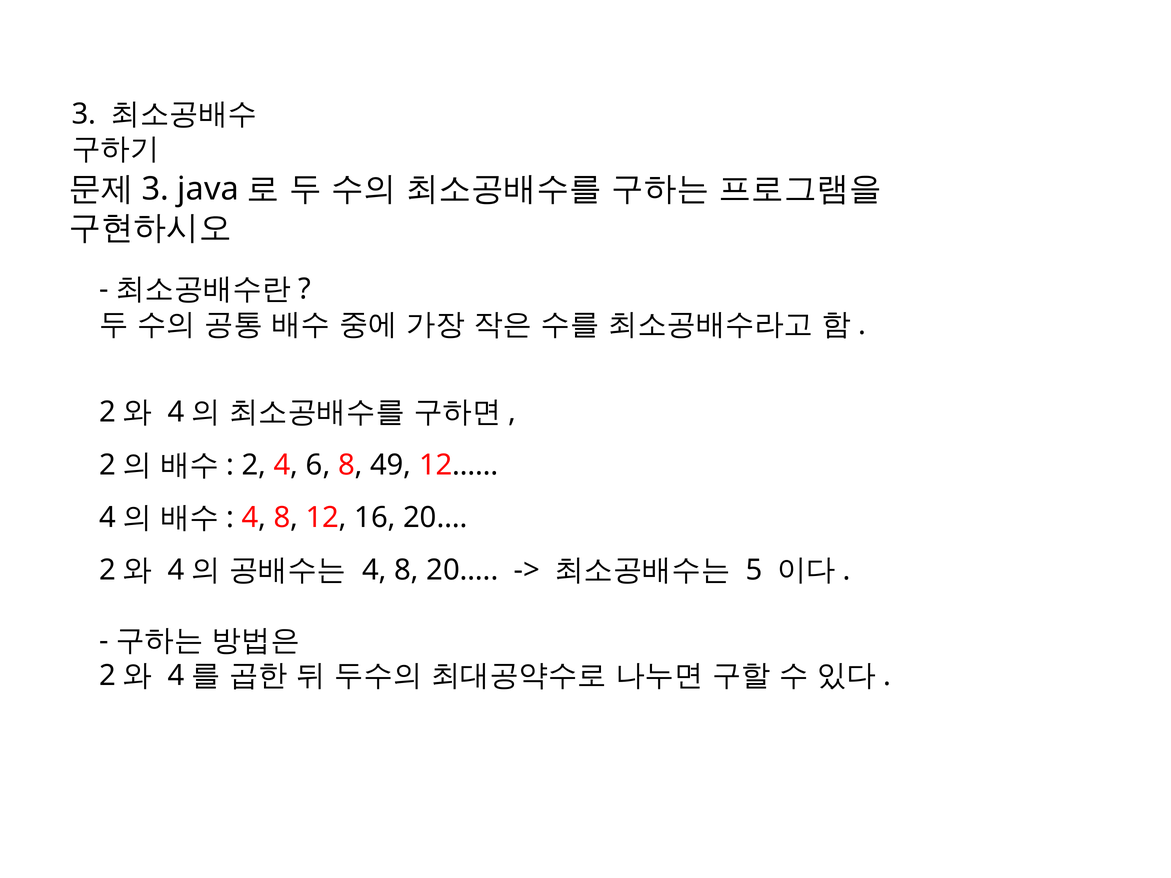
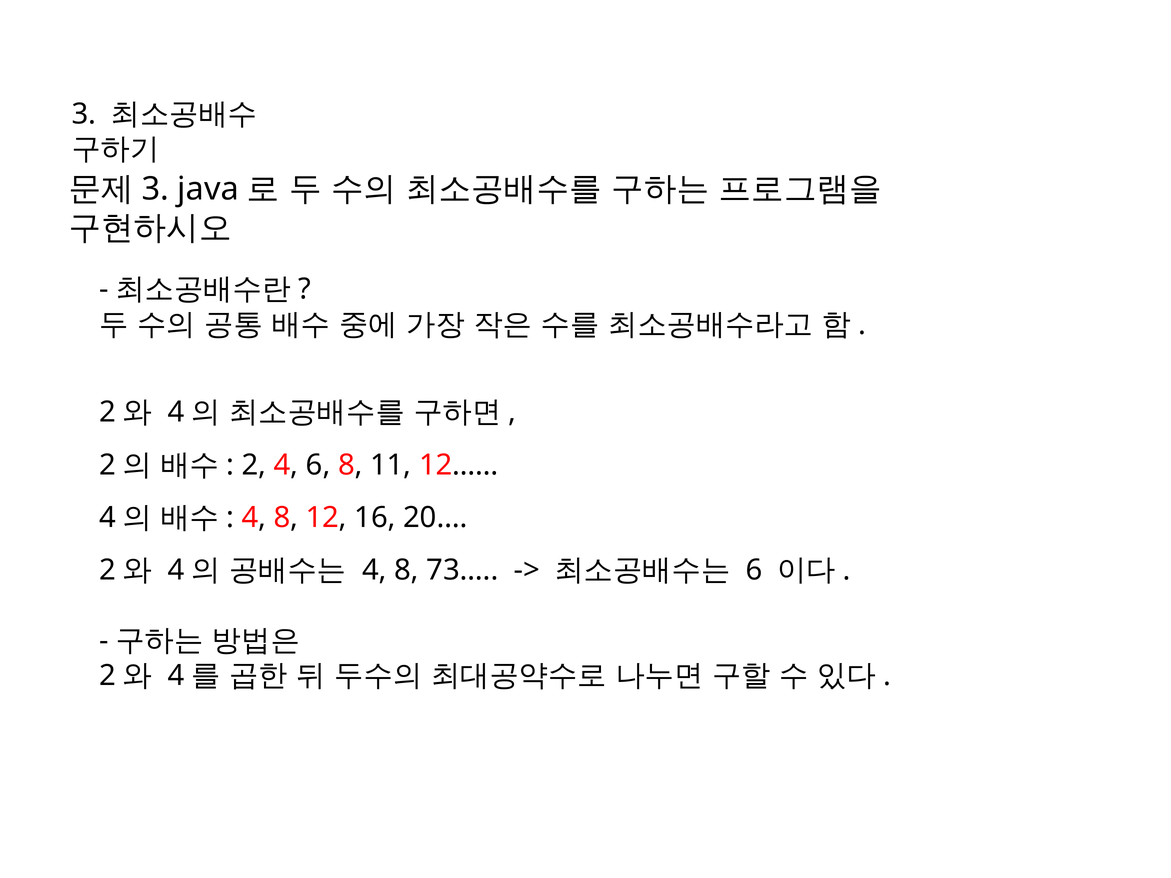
49: 49 -> 11
8 20…: 20… -> 73…
5 at (754, 570): 5 -> 6
